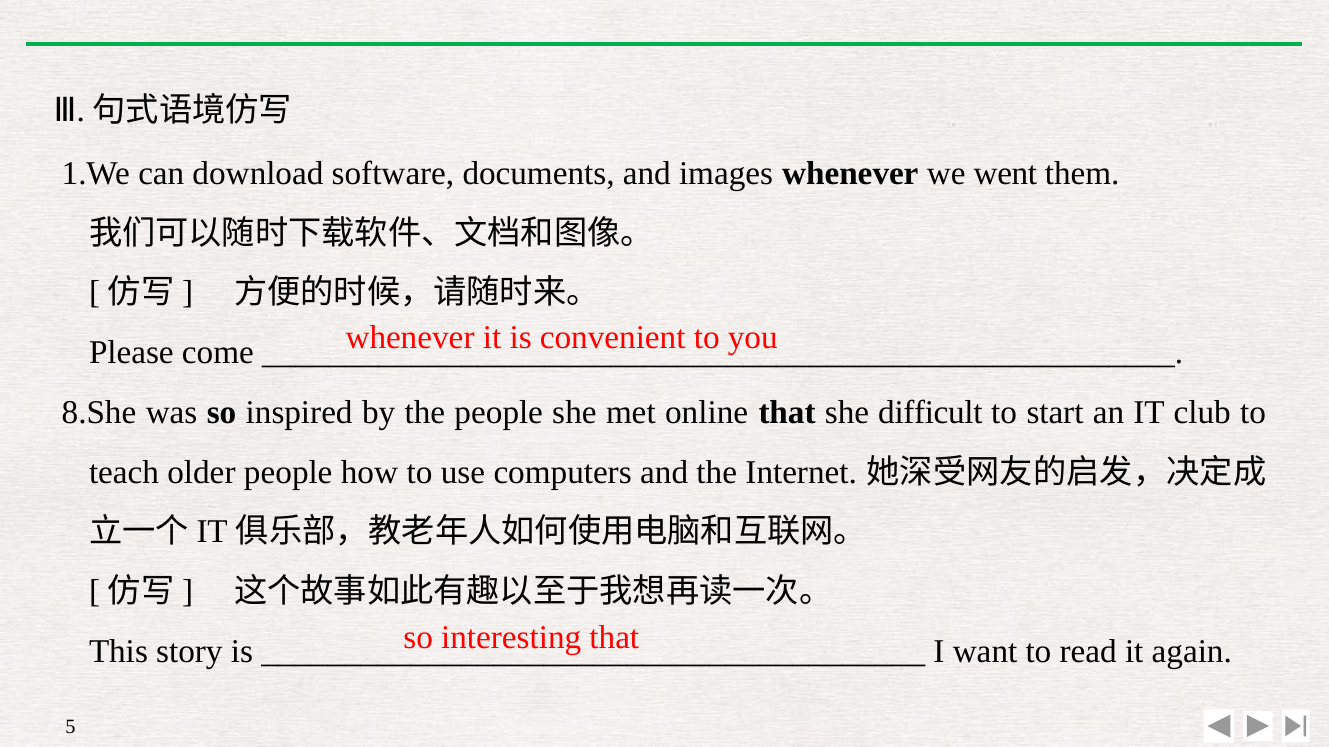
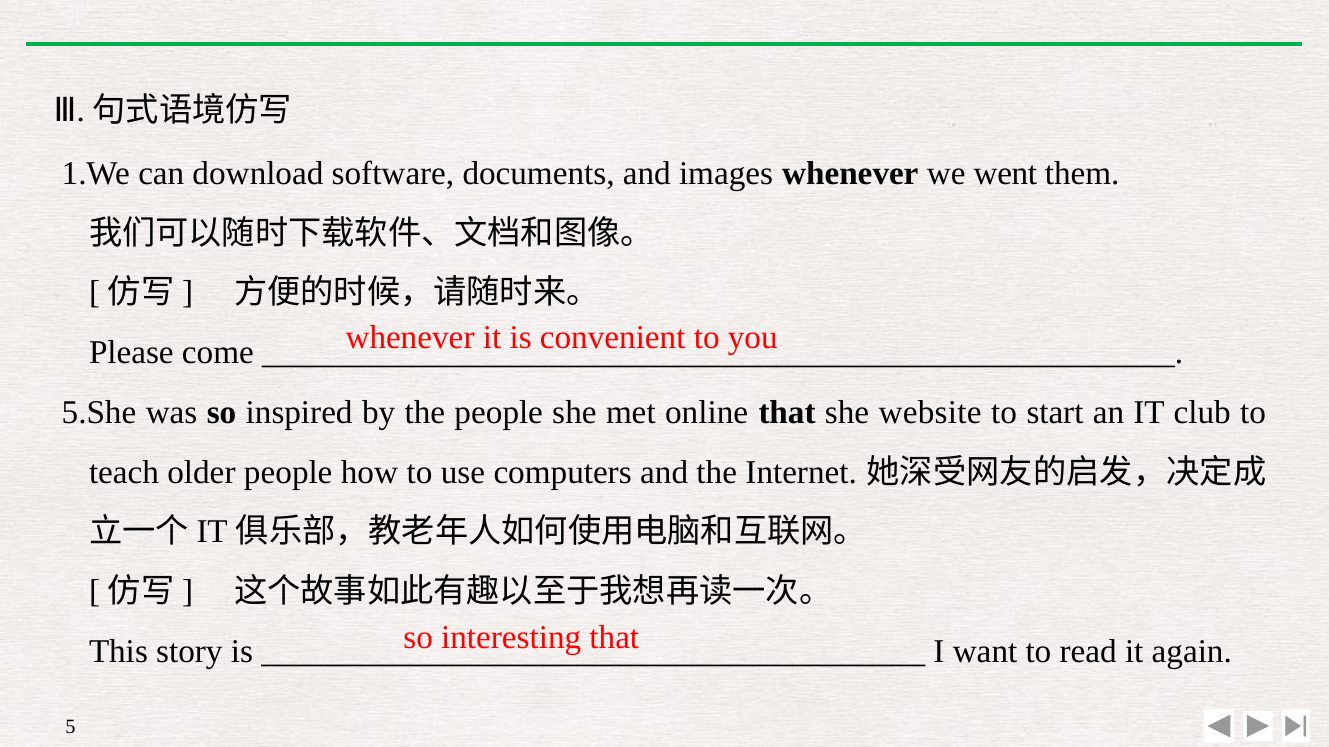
8.She: 8.She -> 5.She
difficult: difficult -> website
